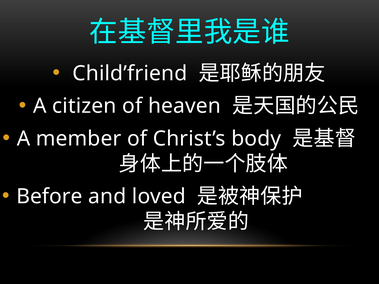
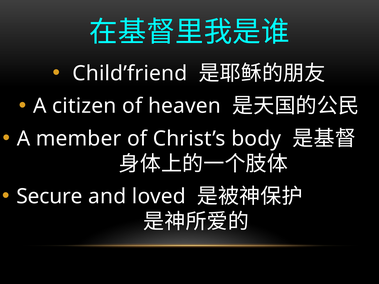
Before: Before -> Secure
